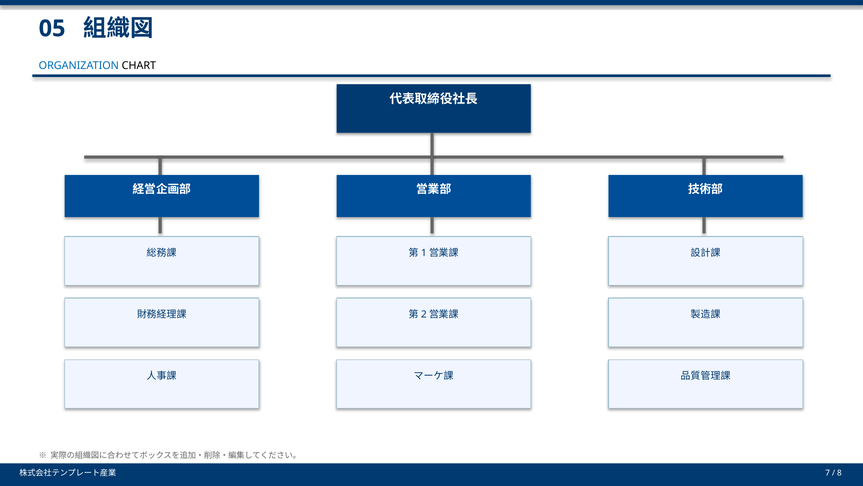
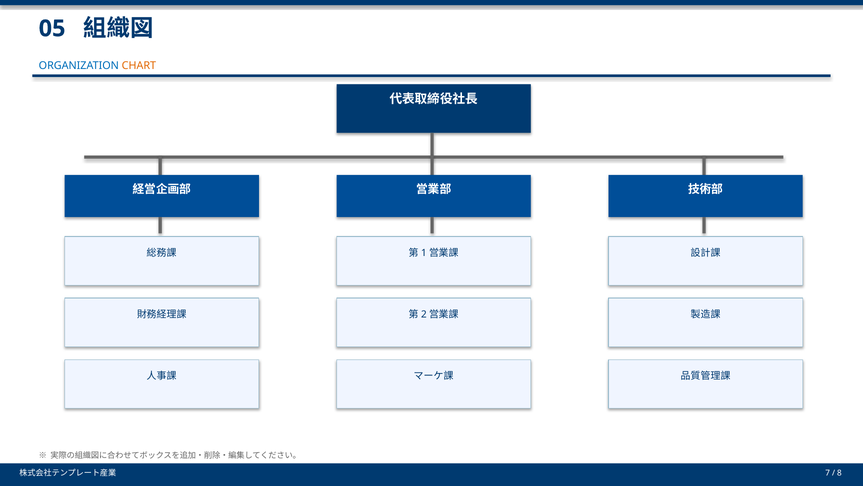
CHART colour: black -> orange
